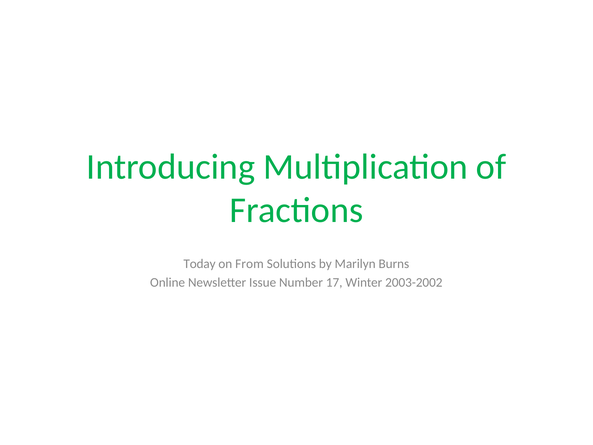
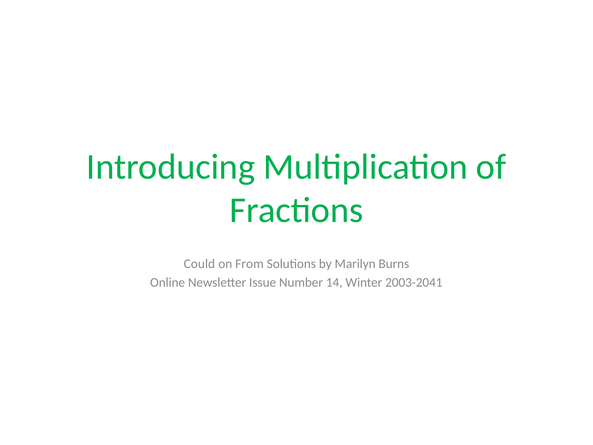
Today: Today -> Could
17: 17 -> 14
2003-2002: 2003-2002 -> 2003-2041
